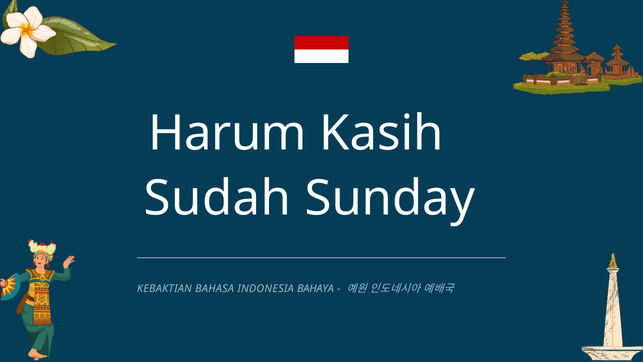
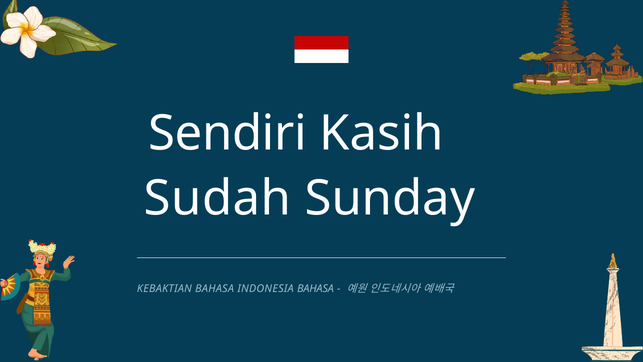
Harum: Harum -> Sendiri
INDONESIA BAHAYA: BAHAYA -> BAHASA
